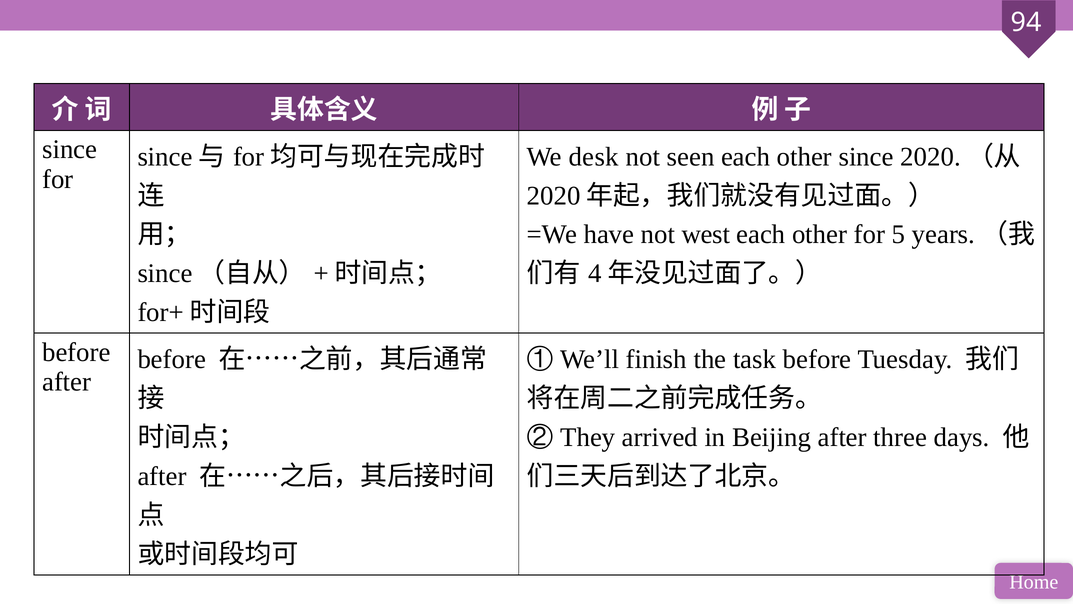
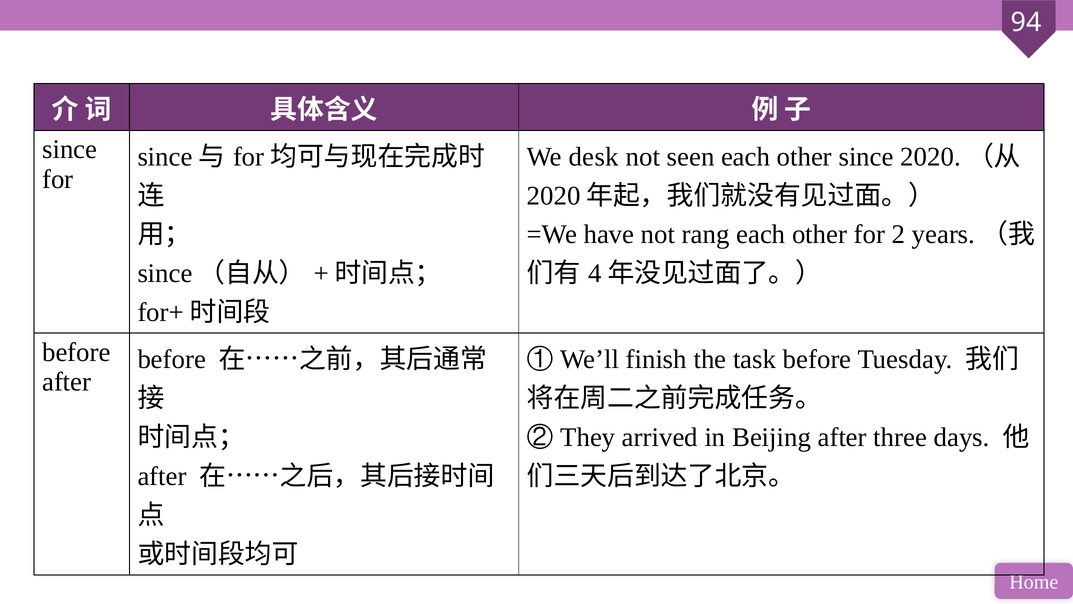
west: west -> rang
5: 5 -> 2
